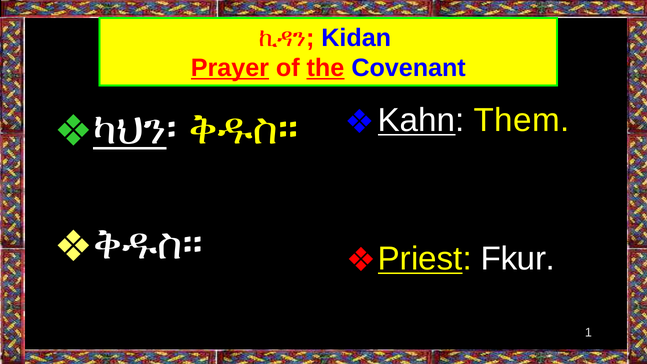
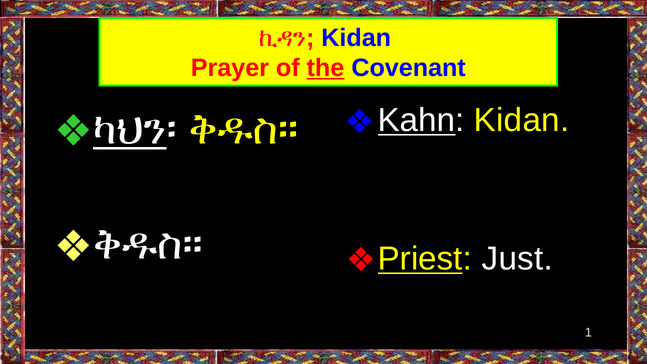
Prayer underline: present -> none
Kahn Them: Them -> Kidan
Fkur: Fkur -> Just
